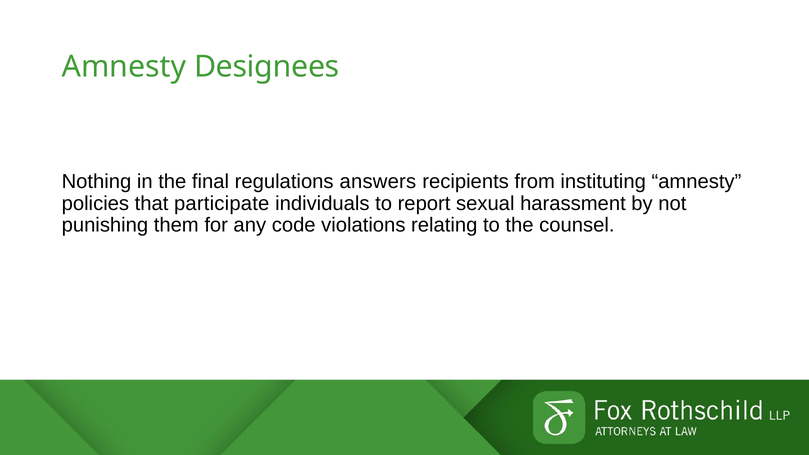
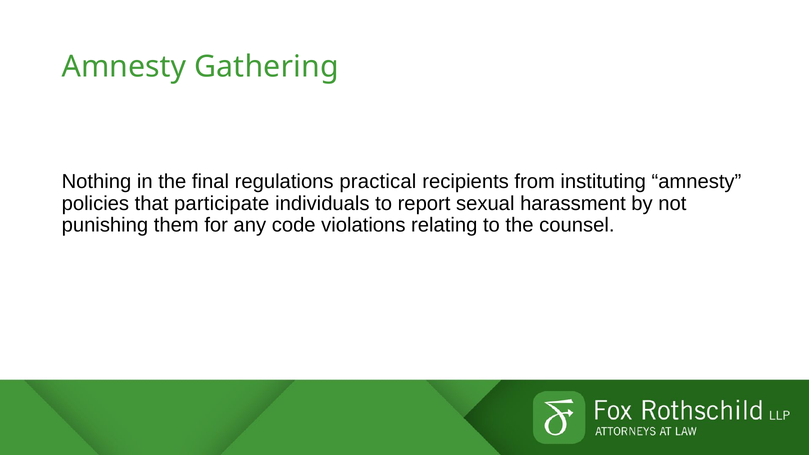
Designees: Designees -> Gathering
answers: answers -> practical
